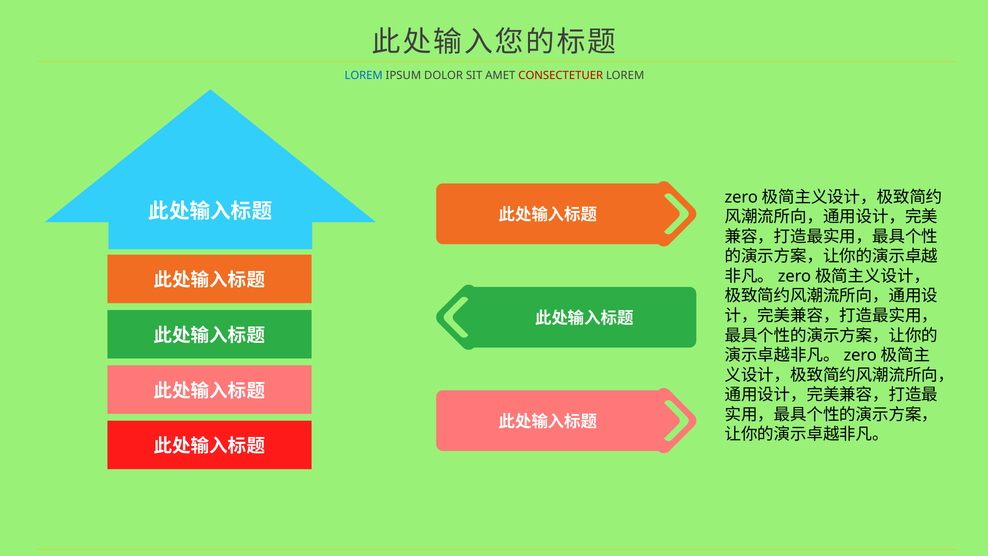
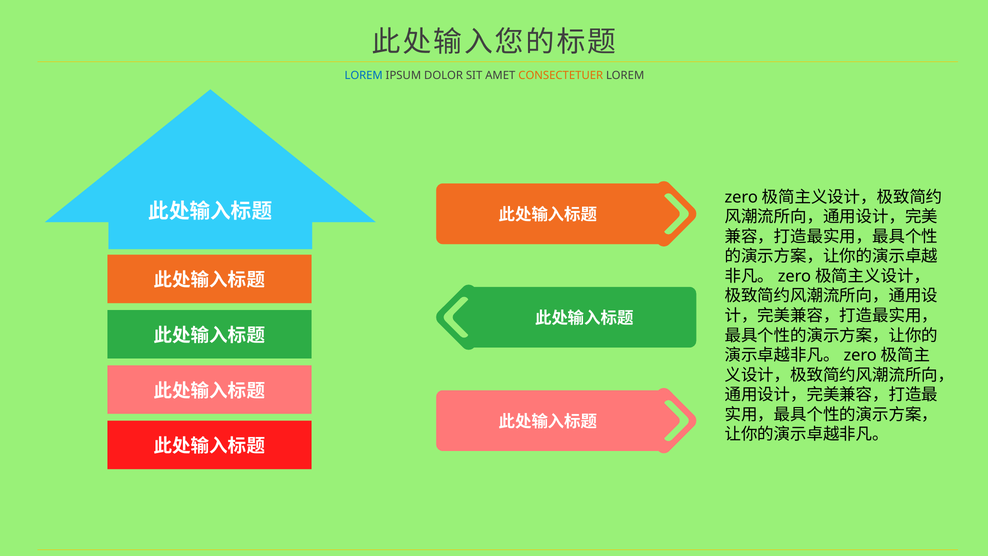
CONSECTETUER colour: red -> orange
